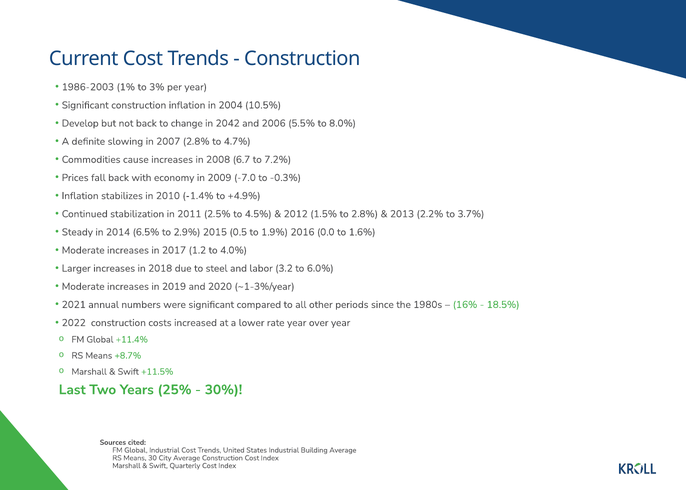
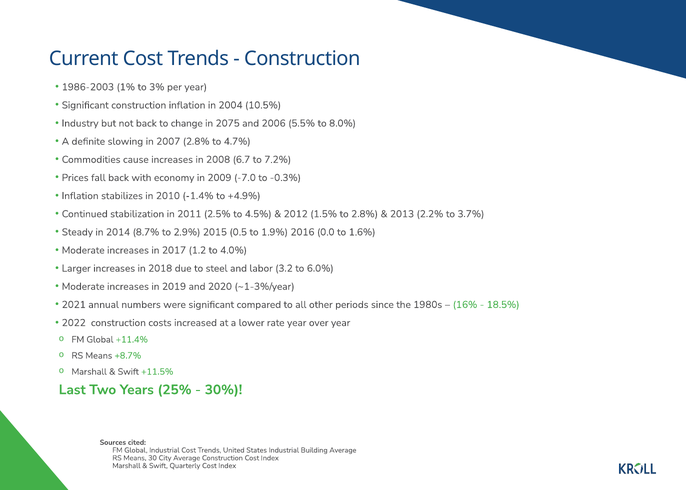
Develop: Develop -> Industry
2042: 2042 -> 2075
6.5%: 6.5% -> 8.7%
